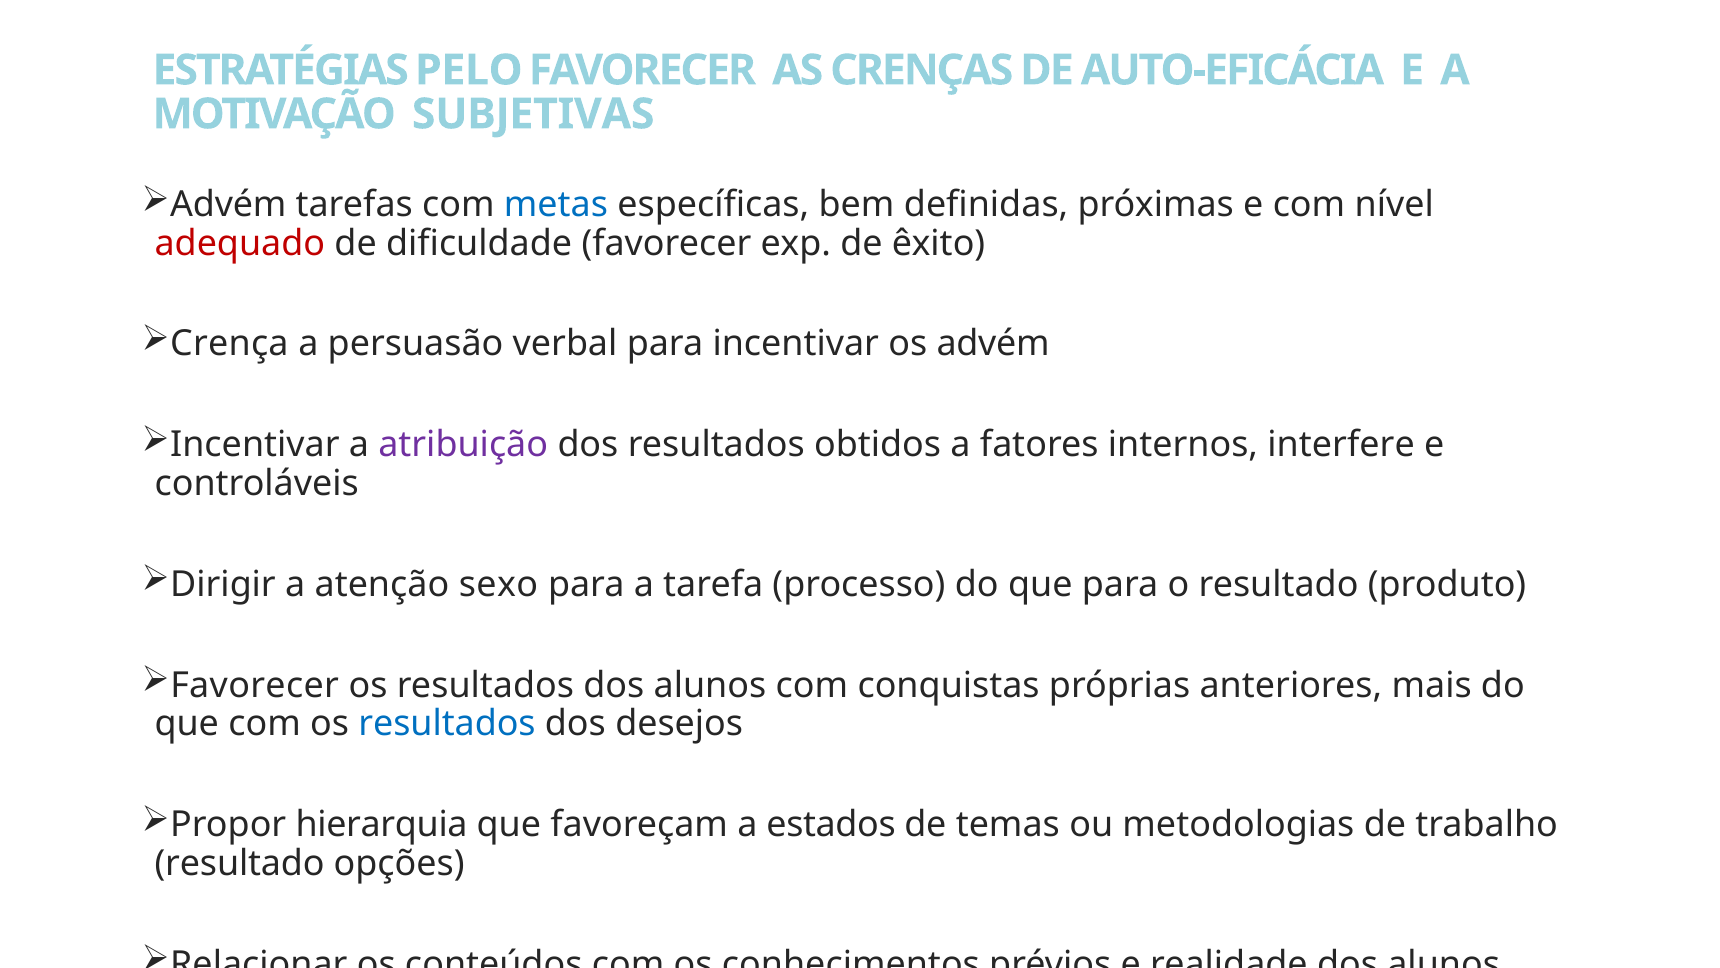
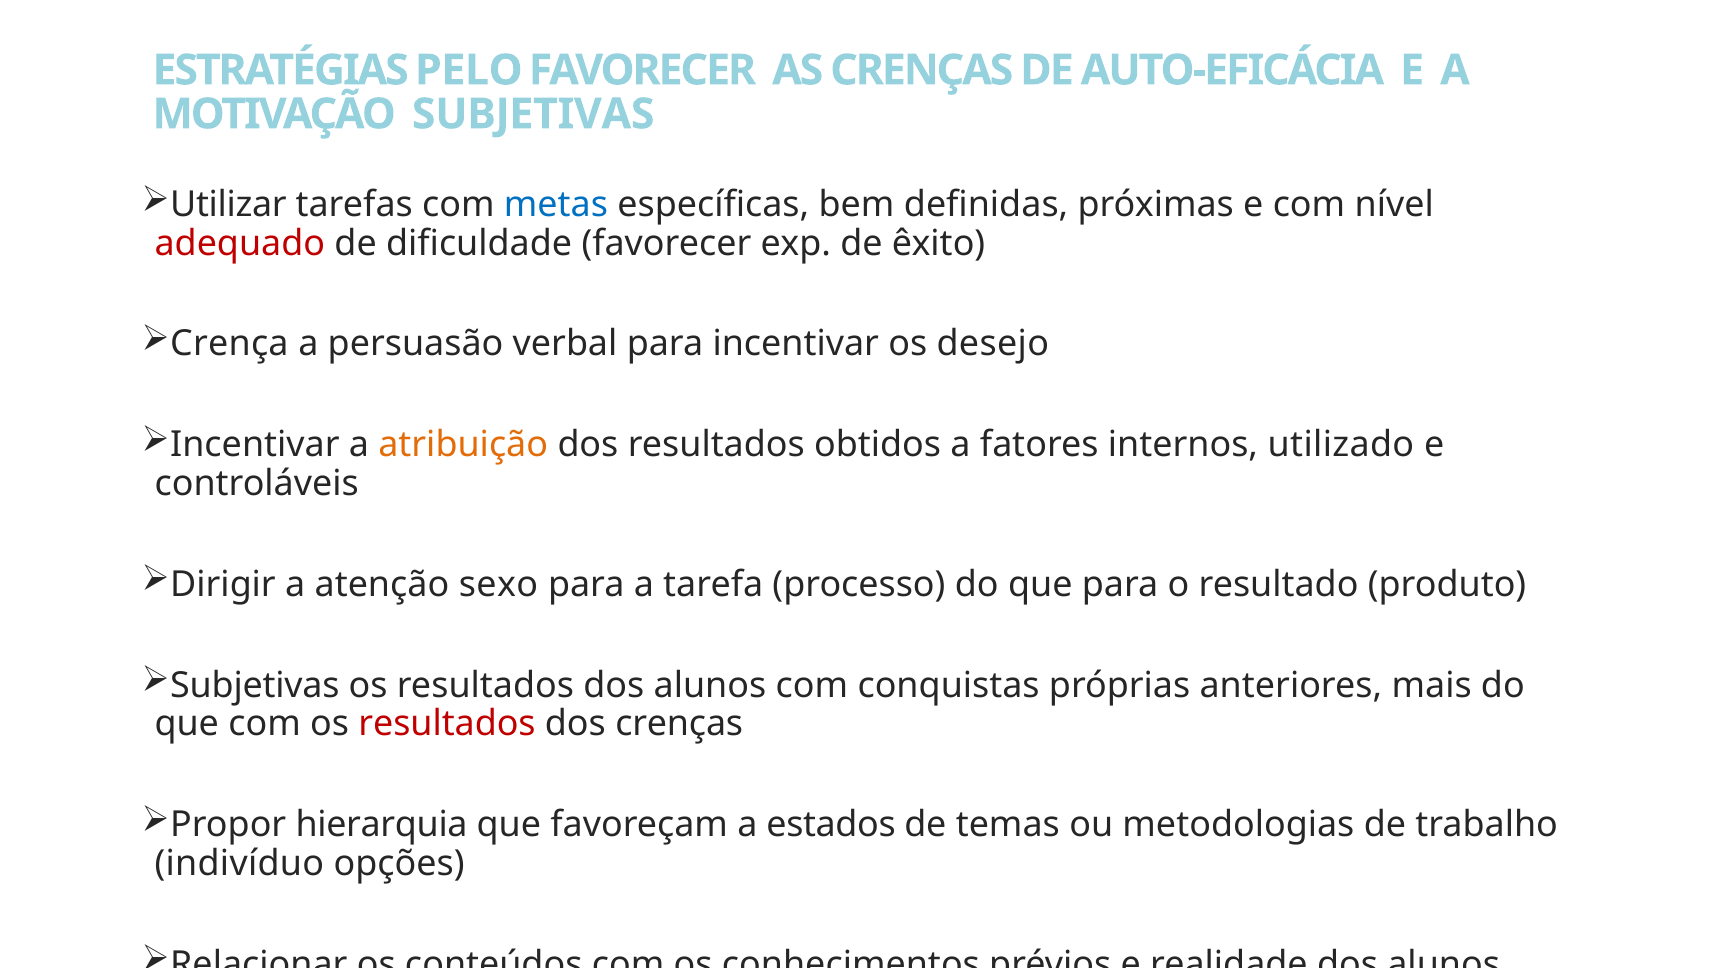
Advém at (228, 204): Advém -> Utilizar
os advém: advém -> desejo
atribuição colour: purple -> orange
interfere: interfere -> utilizado
Favorecer at (255, 685): Favorecer -> Subjetivas
resultados at (447, 724) colour: blue -> red
dos desejos: desejos -> crenças
resultado at (240, 863): resultado -> indivíduo
